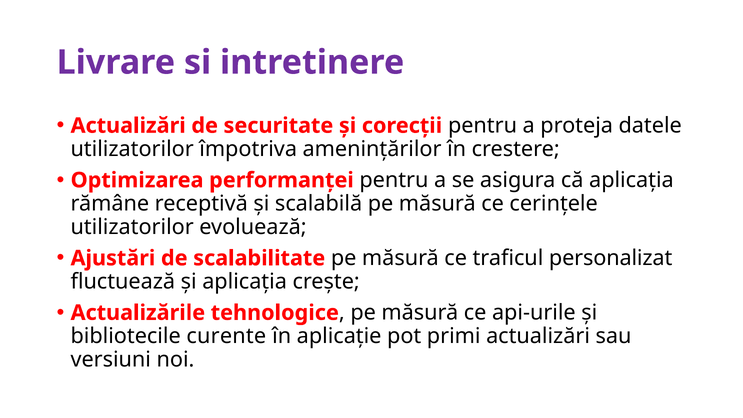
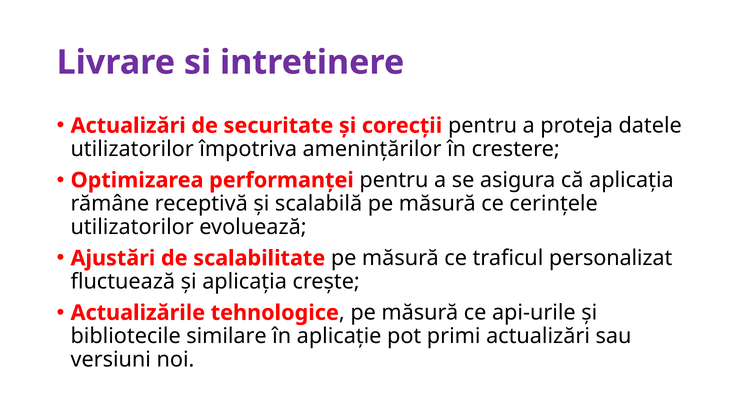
curente: curente -> similare
